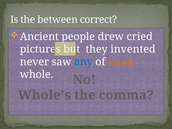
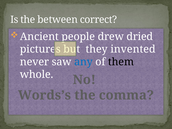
cried: cried -> dried
them colour: orange -> black
Whole’s: Whole’s -> Words’s
